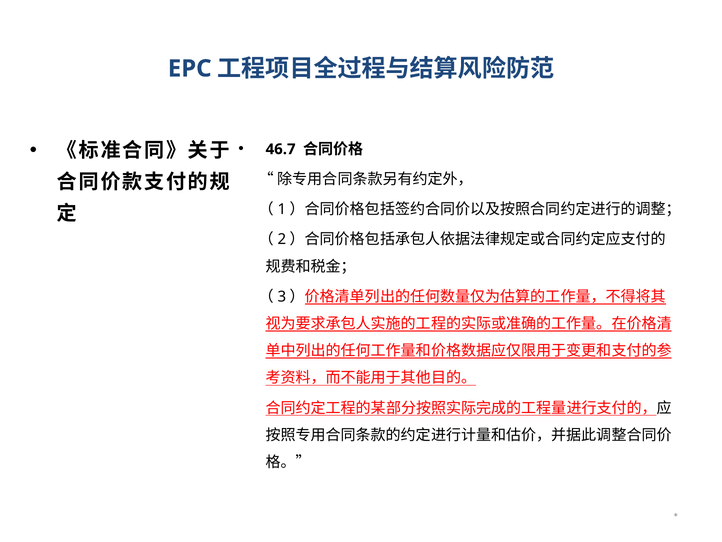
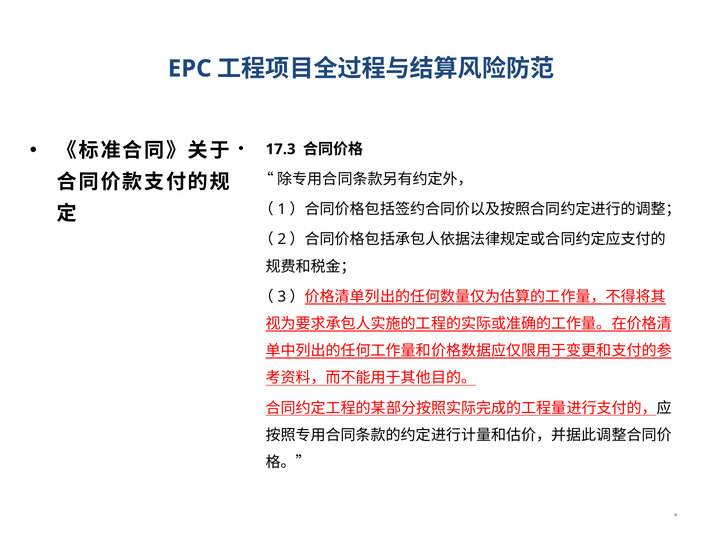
46.7: 46.7 -> 17.3
